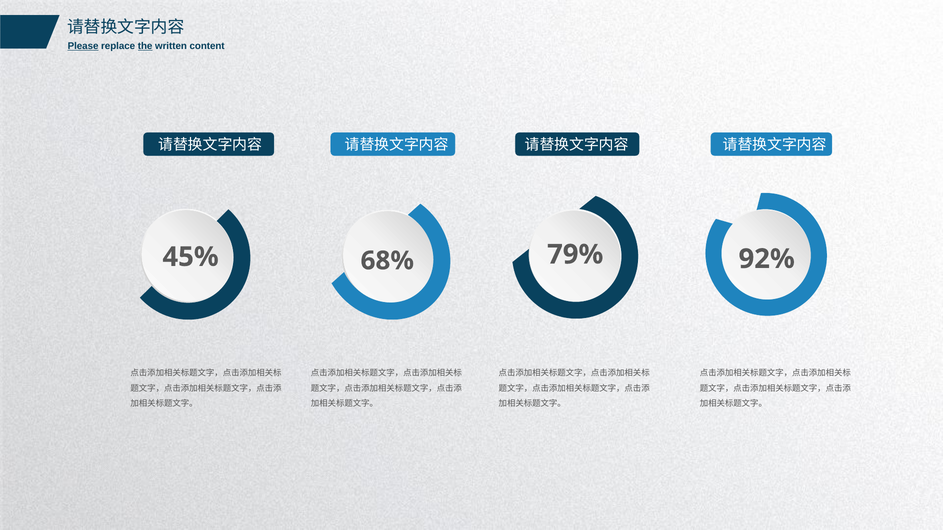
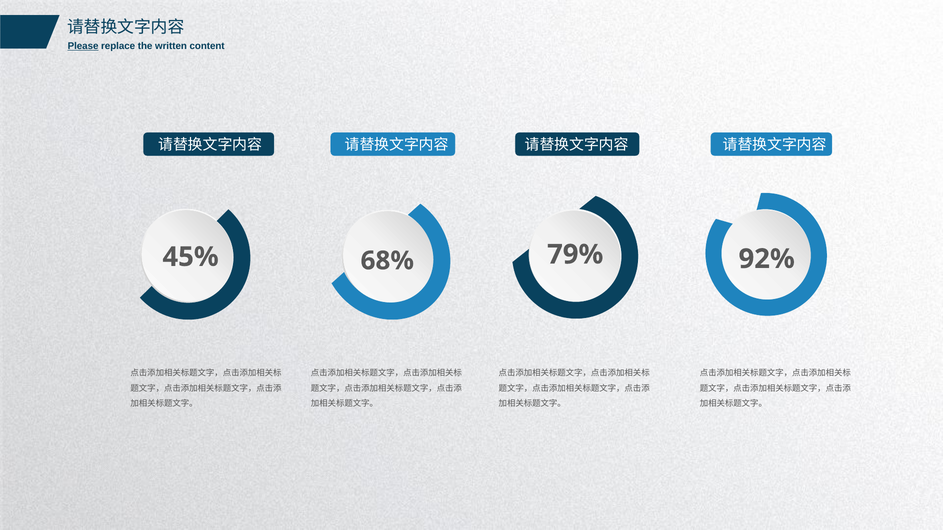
the underline: present -> none
